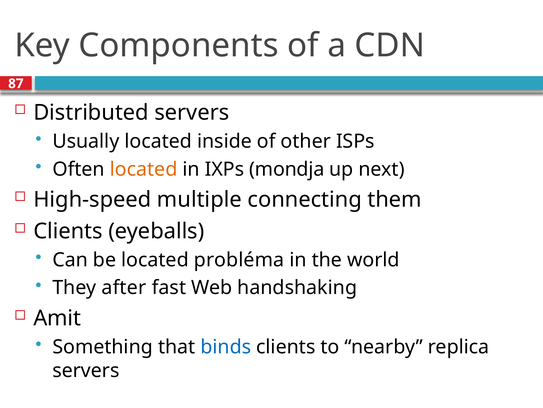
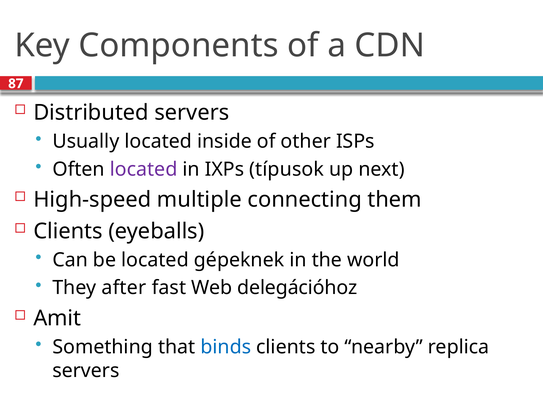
located at (144, 169) colour: orange -> purple
mondja: mondja -> típusok
probléma: probléma -> gépeknek
handshaking: handshaking -> delegációhoz
